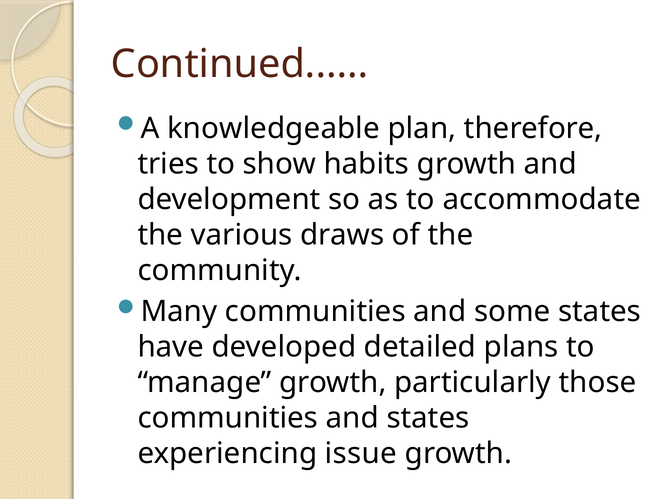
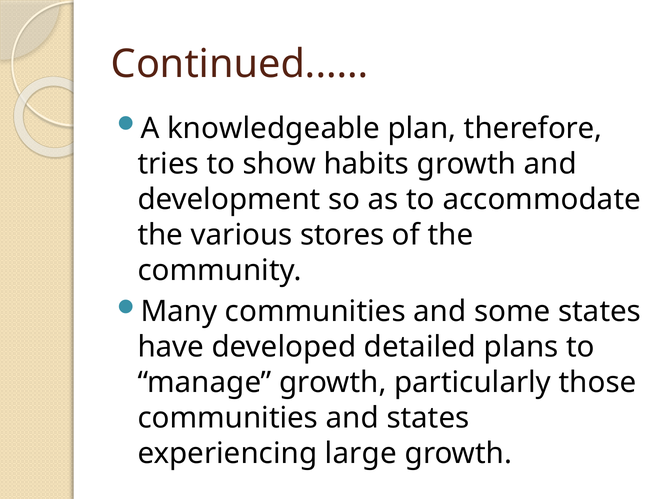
draws: draws -> stores
issue: issue -> large
